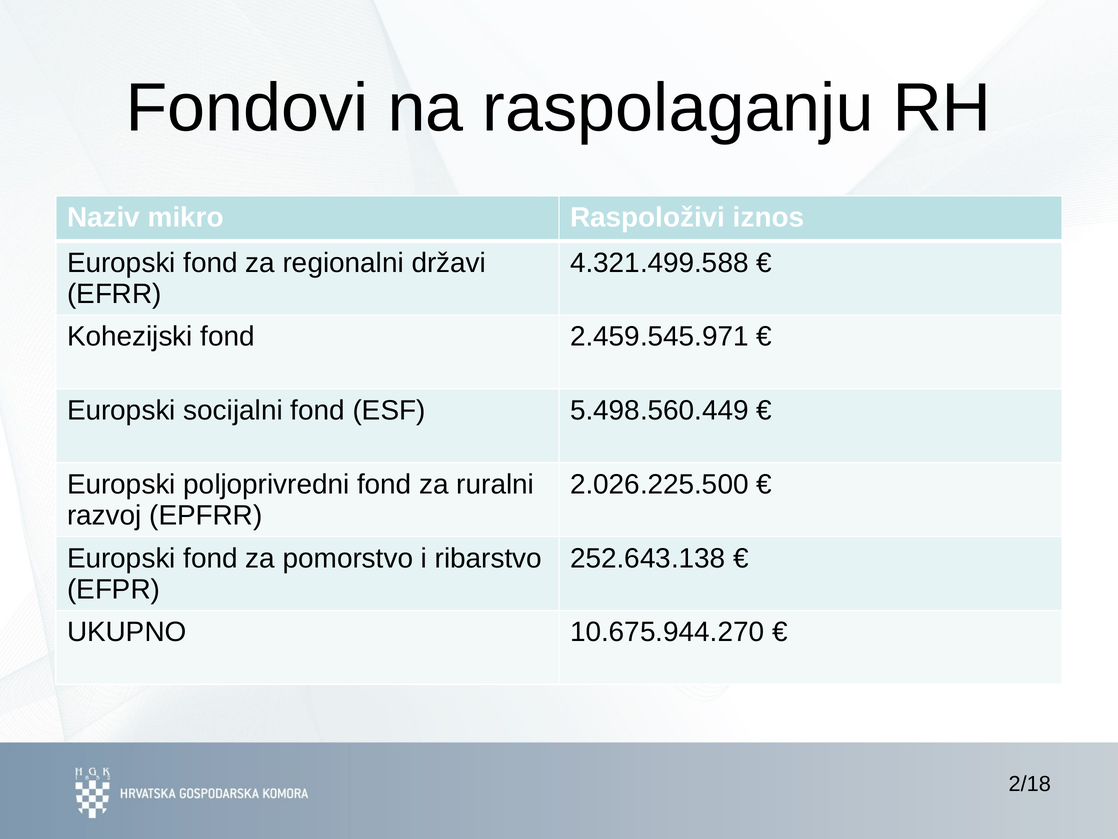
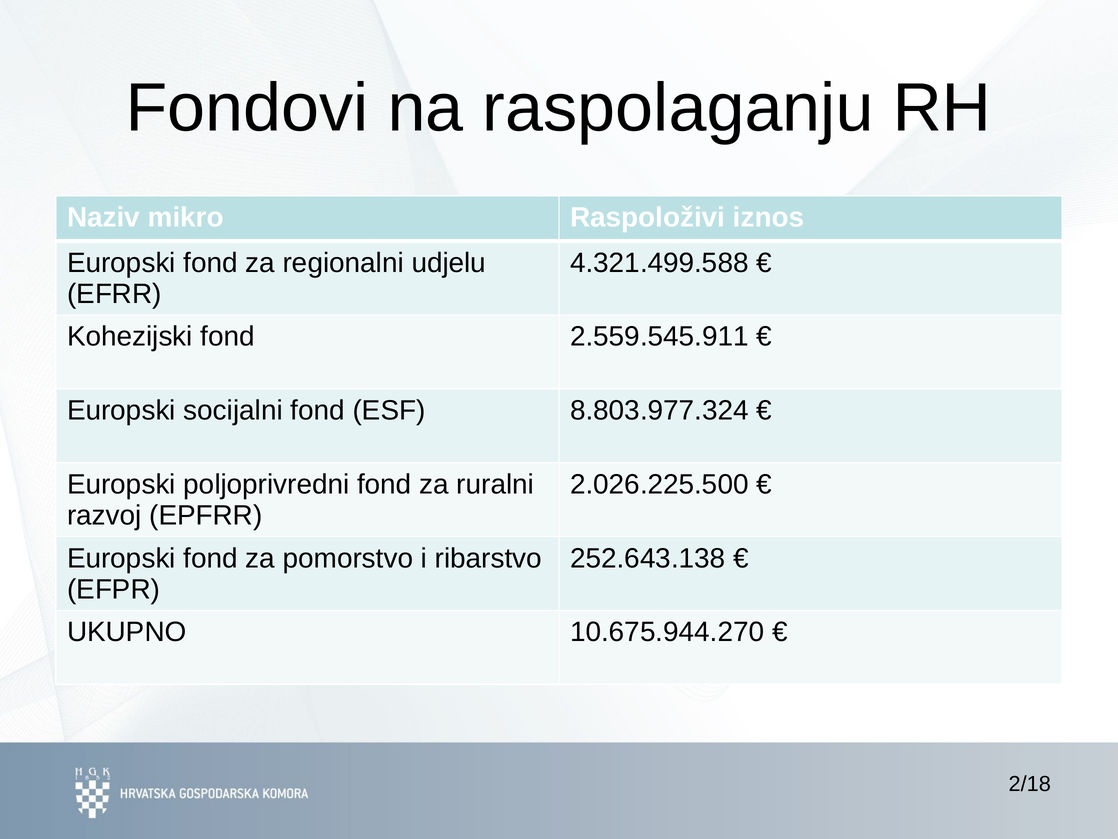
državi: državi -> udjelu
2.459.545.971: 2.459.545.971 -> 2.559.545.911
5.498.560.449: 5.498.560.449 -> 8.803.977.324
